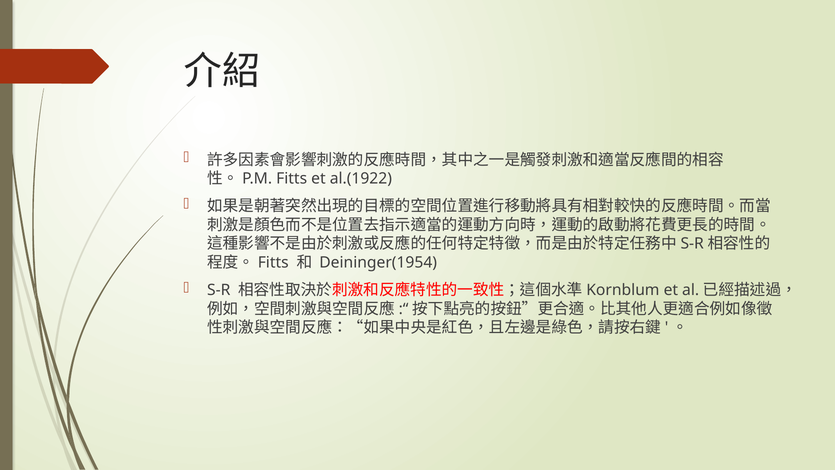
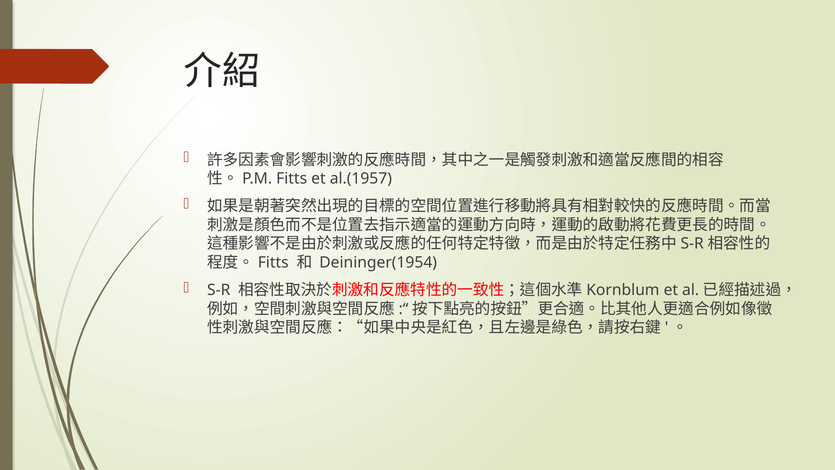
al.(1922: al.(1922 -> al.(1957
